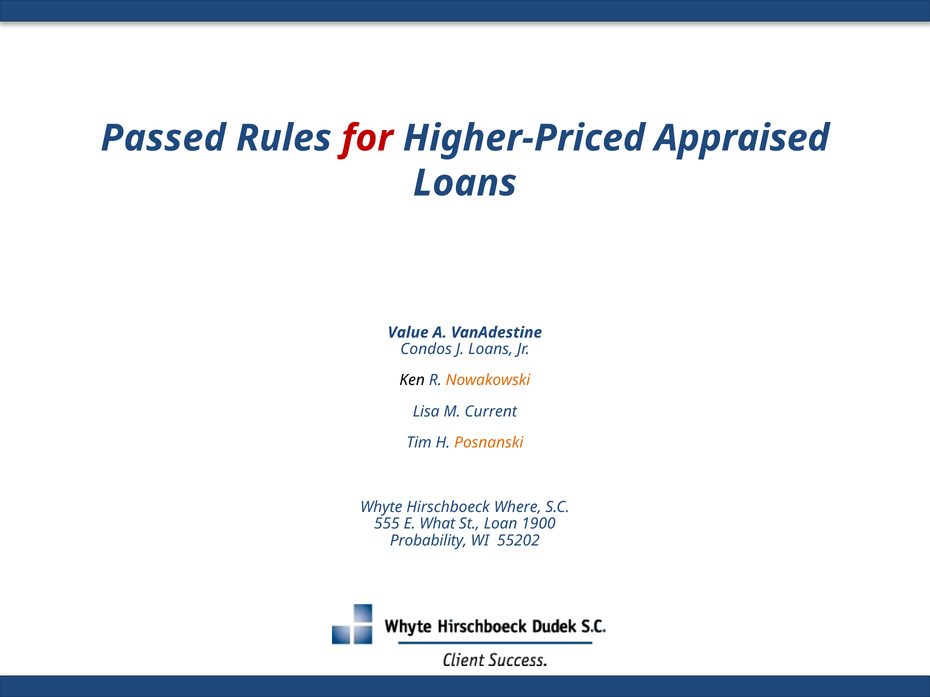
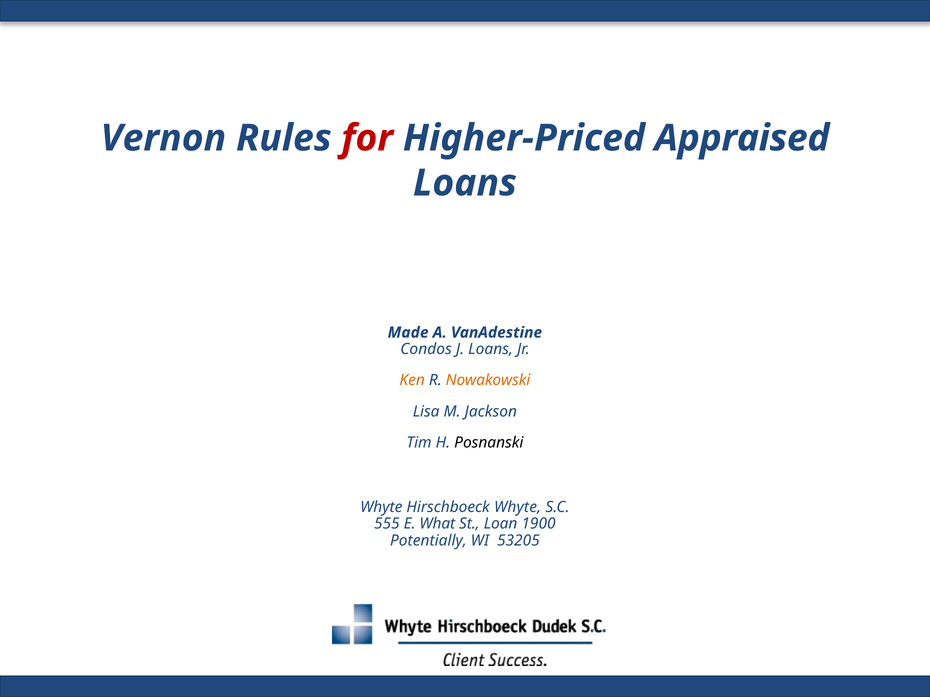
Passed: Passed -> Vernon
Value: Value -> Made
Ken colour: black -> orange
Current: Current -> Jackson
Posnanski colour: orange -> black
Hirschboeck Where: Where -> Whyte
Probability: Probability -> Potentially
55202: 55202 -> 53205
